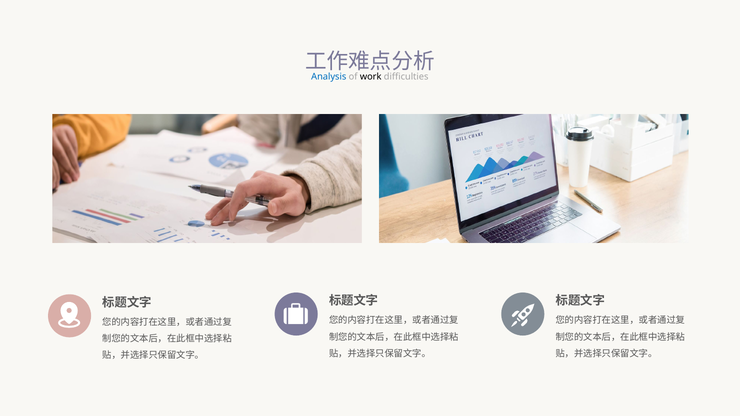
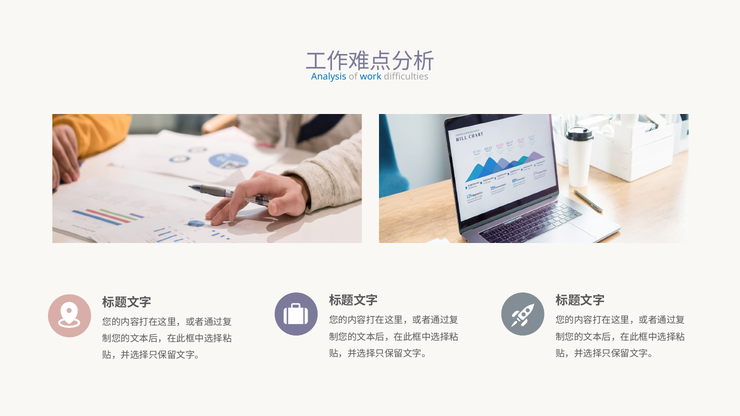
work colour: black -> blue
